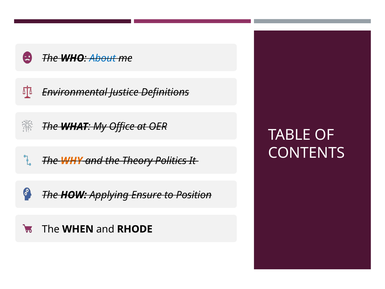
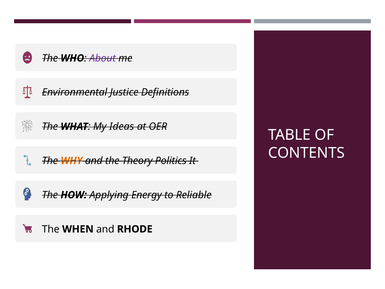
About colour: blue -> purple
Office: Office -> Ideas
Ensure: Ensure -> Energy
Position: Position -> Reliable
